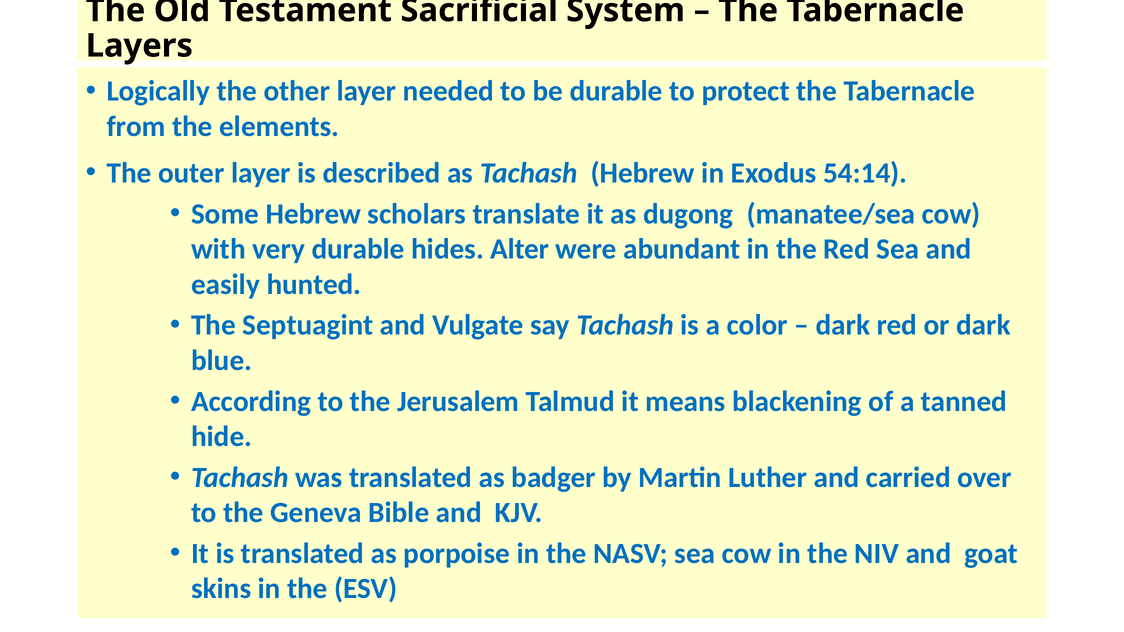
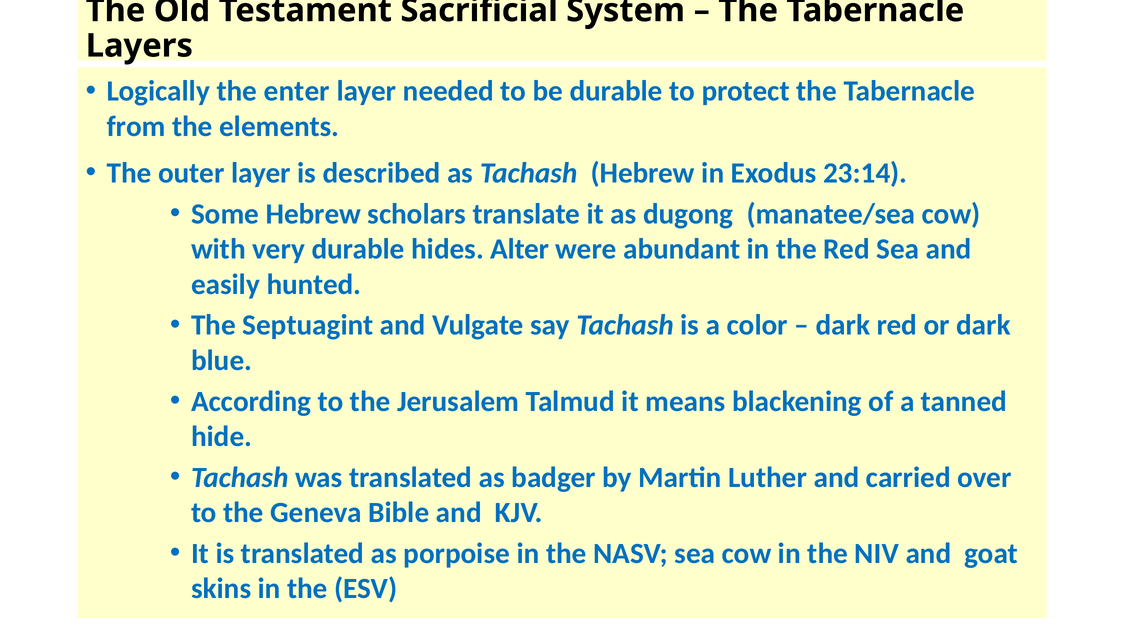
other: other -> enter
54:14: 54:14 -> 23:14
